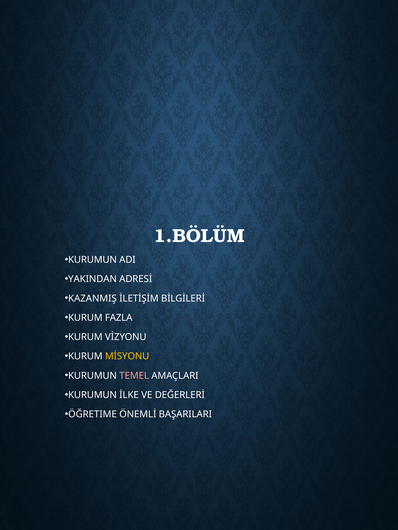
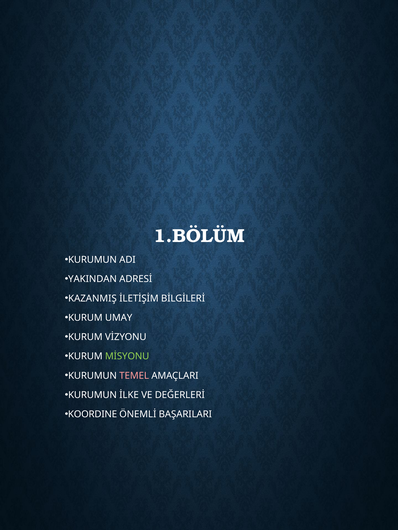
FAZLA: FAZLA -> UMAY
MİSYONU colour: yellow -> light green
ÖĞRETIME: ÖĞRETIME -> KOORDINE
